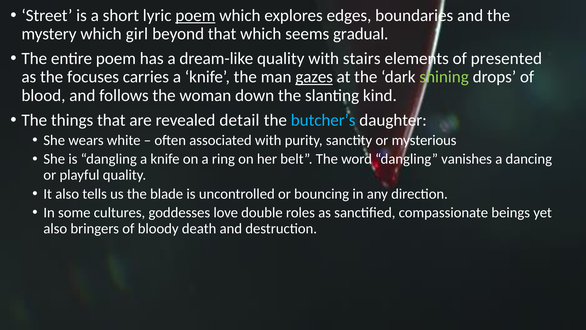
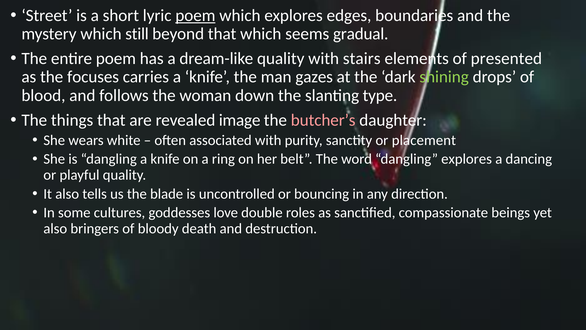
girl: girl -> still
gazes underline: present -> none
kind: kind -> type
detail: detail -> image
butcher’s colour: light blue -> pink
mysterious: mysterious -> placement
dangling vanishes: vanishes -> explores
